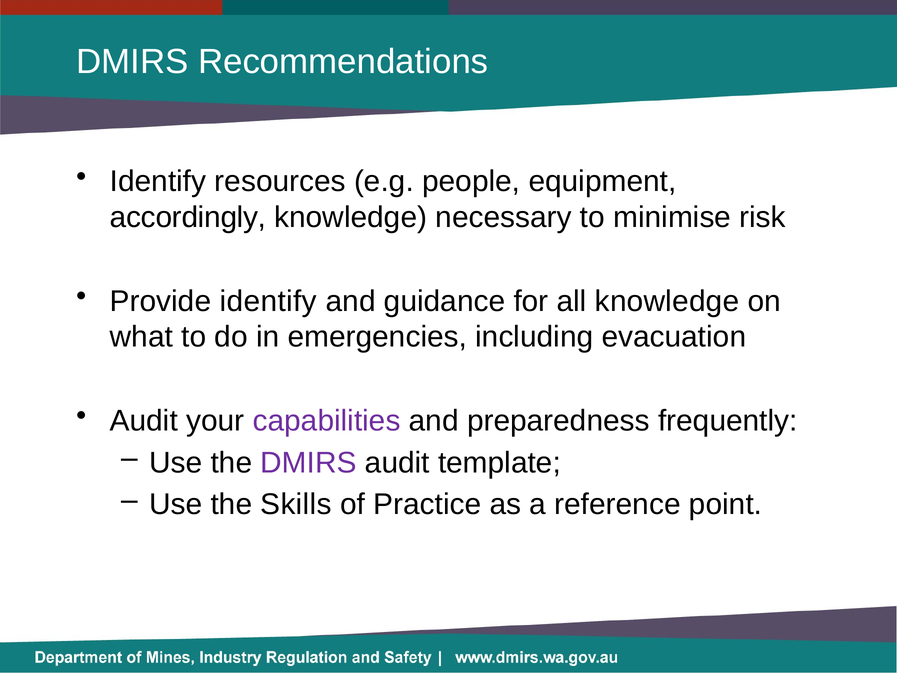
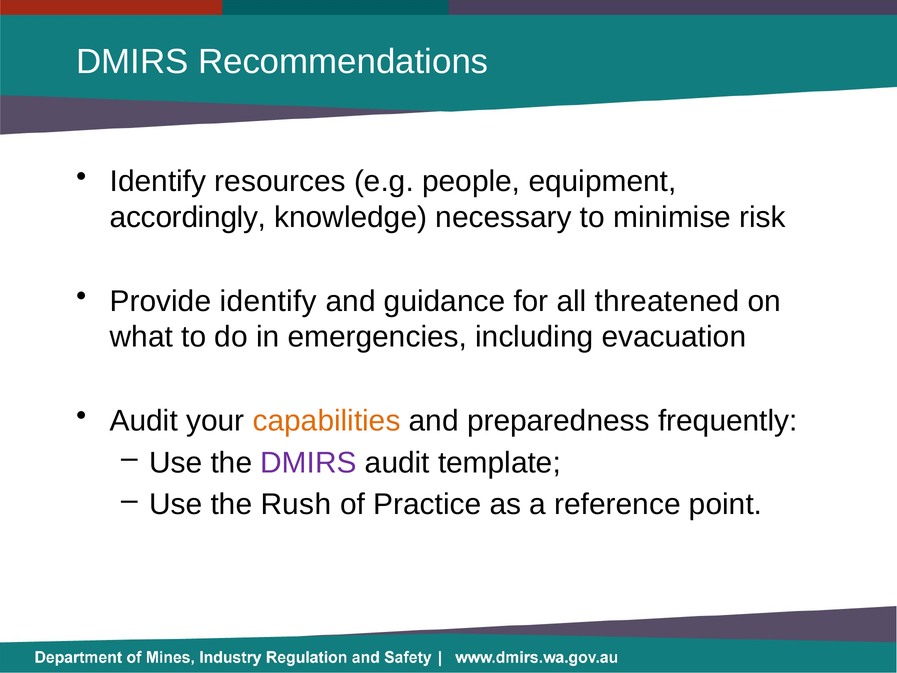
all knowledge: knowledge -> threatened
capabilities colour: purple -> orange
Skills: Skills -> Rush
